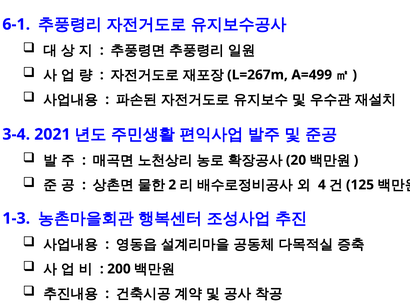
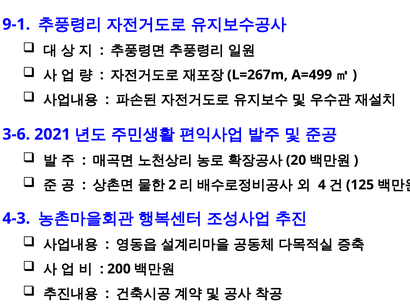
6-1: 6-1 -> 9-1
3-4: 3-4 -> 3-6
1-3: 1-3 -> 4-3
